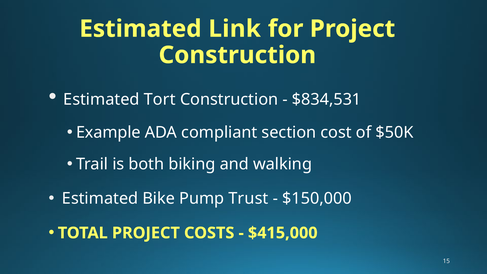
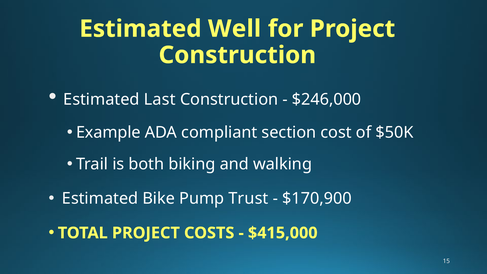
Link: Link -> Well
Tort: Tort -> Last
$834,531: $834,531 -> $246,000
$150,000: $150,000 -> $170,900
